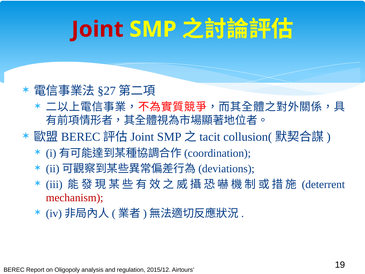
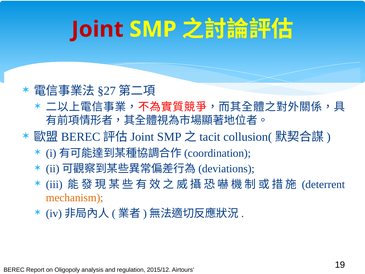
mechanism colour: red -> orange
